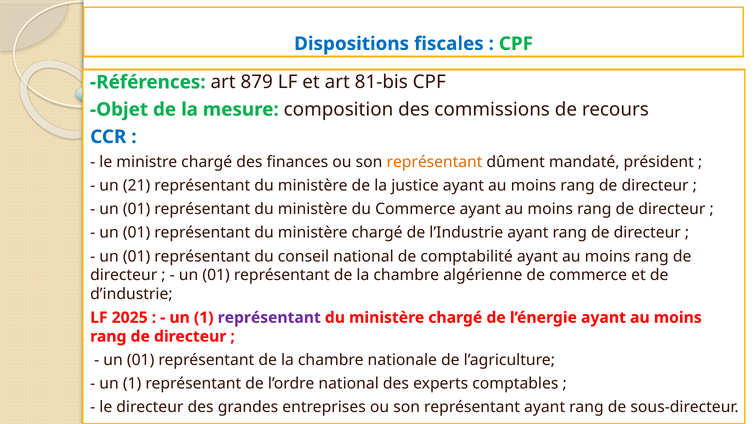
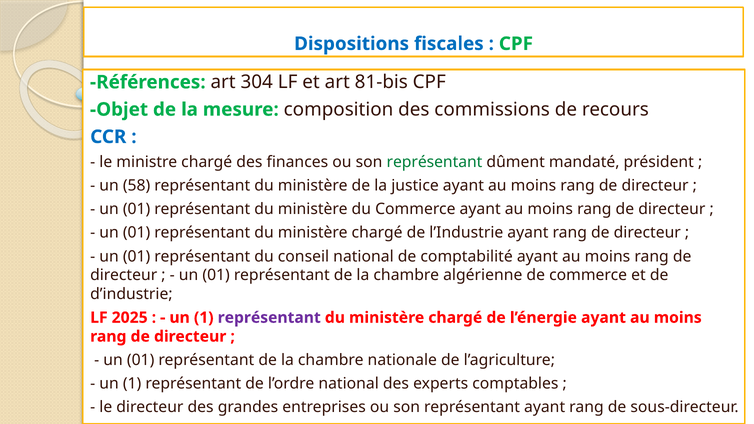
879: 879 -> 304
représentant at (434, 162) colour: orange -> green
21: 21 -> 58
